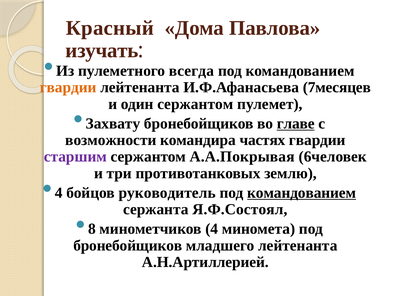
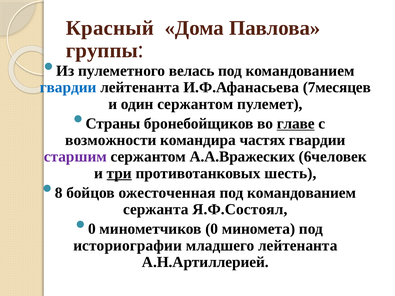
изучать: изучать -> группы
всегда: всегда -> велась
гвардии at (68, 87) colour: orange -> blue
Захвату: Захвату -> Страны
А.А.Покрывая: А.А.Покрывая -> А.А.Вражеских
три underline: none -> present
землю: землю -> шесть
4 at (59, 193): 4 -> 8
руководитель: руководитель -> ожесточенная
командованием at (302, 193) underline: present -> none
8 at (92, 229): 8 -> 0
минометчиков 4: 4 -> 0
бронебойщиков at (128, 246): бронебойщиков -> историографии
